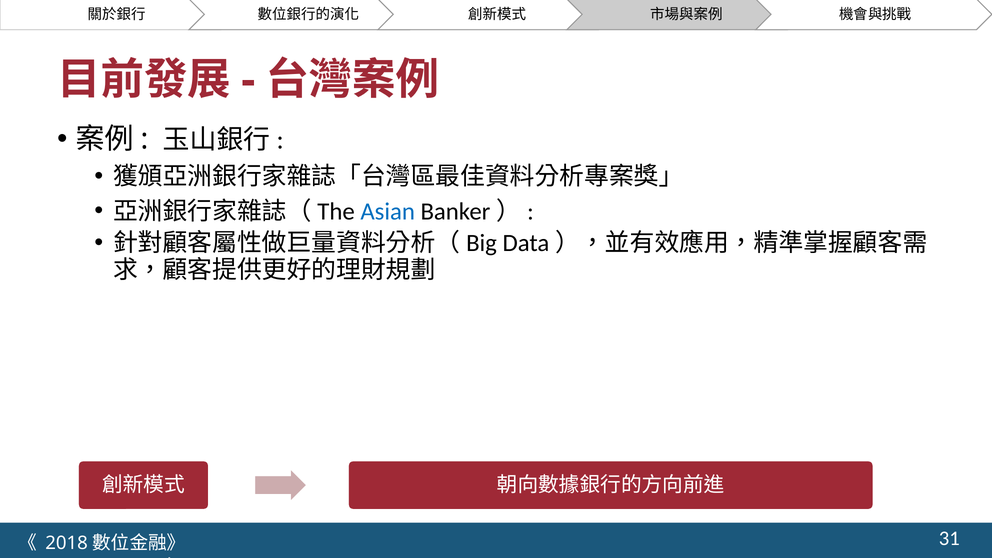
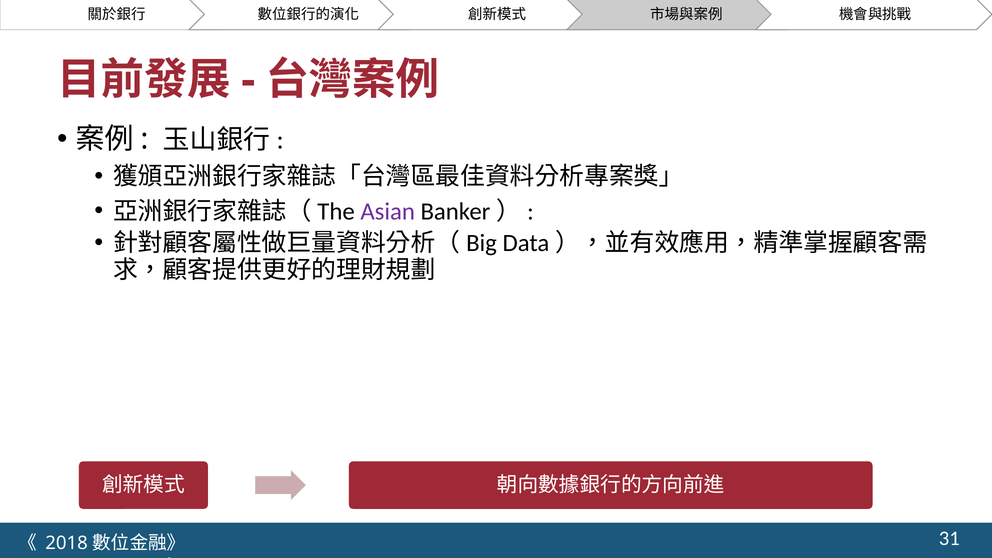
Asian colour: blue -> purple
